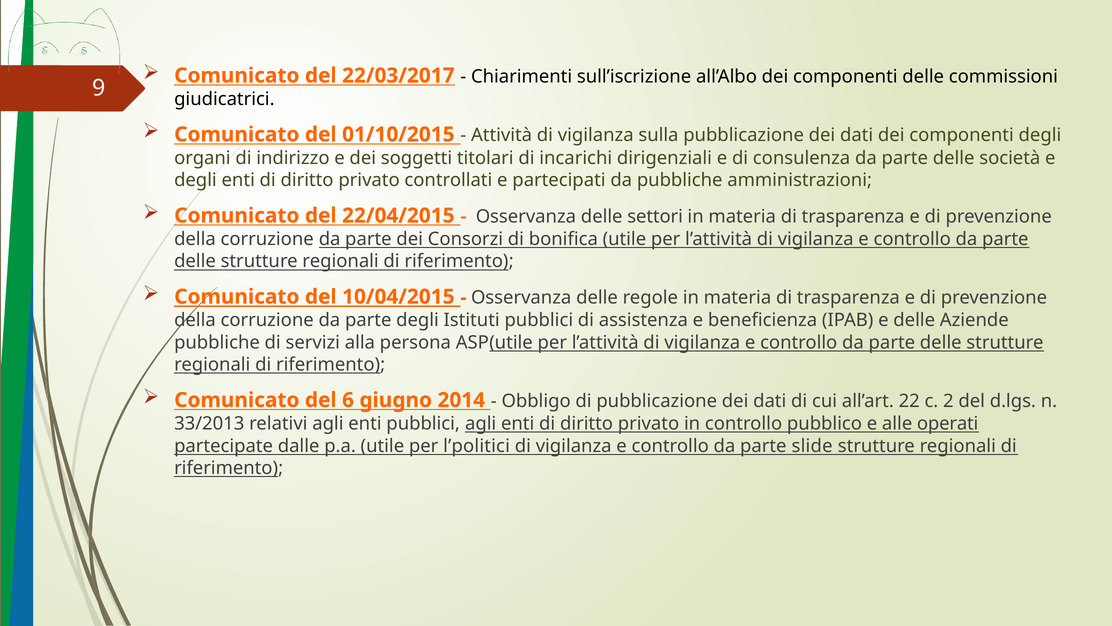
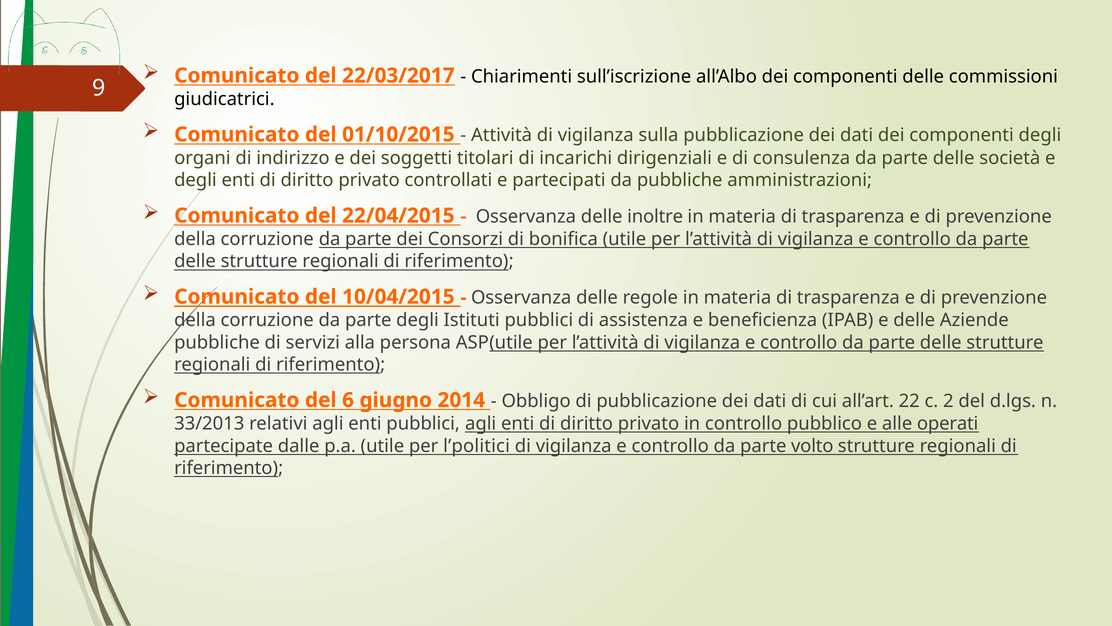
settori: settori -> inoltre
slide: slide -> volto
